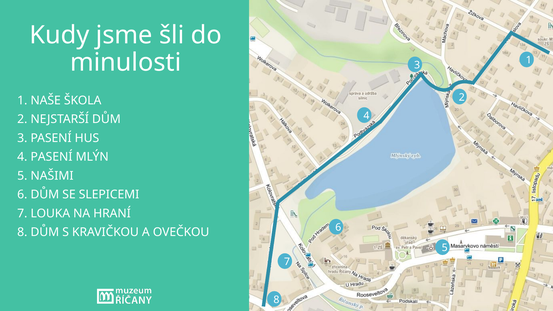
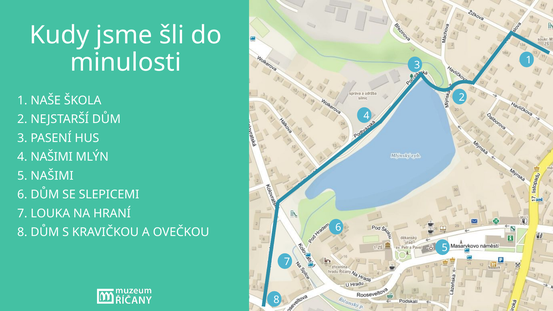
4 PASENÍ: PASENÍ -> NAŠIMI
